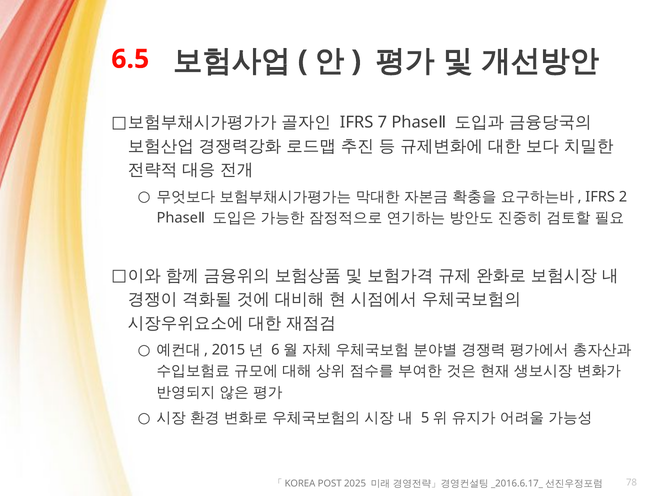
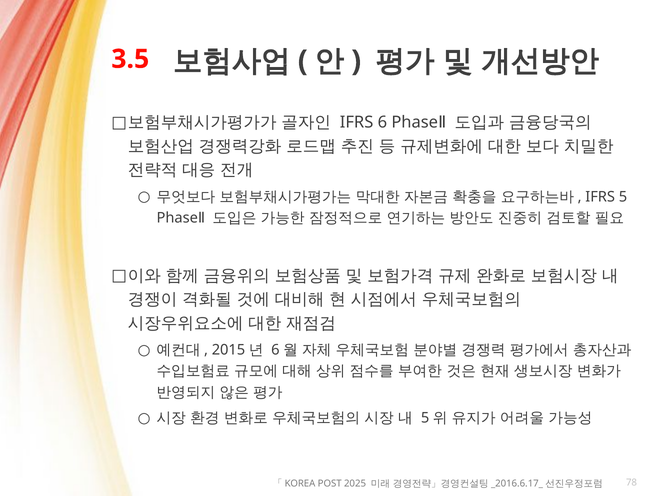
6.5: 6.5 -> 3.5
7: 7 -> 6
2: 2 -> 5
